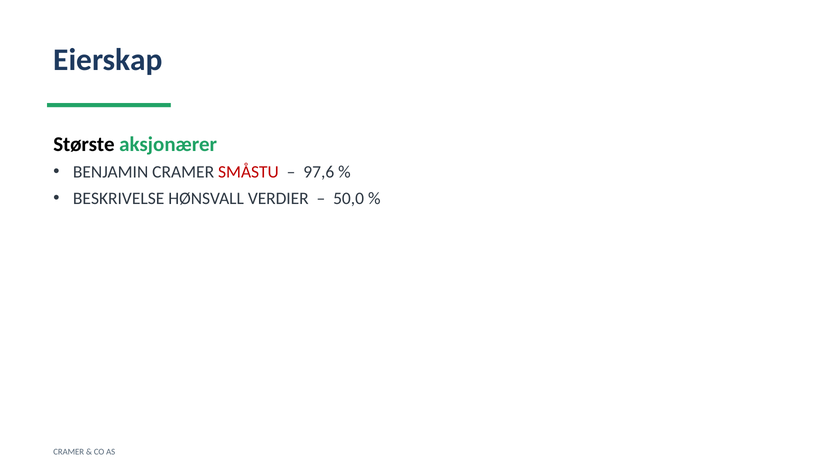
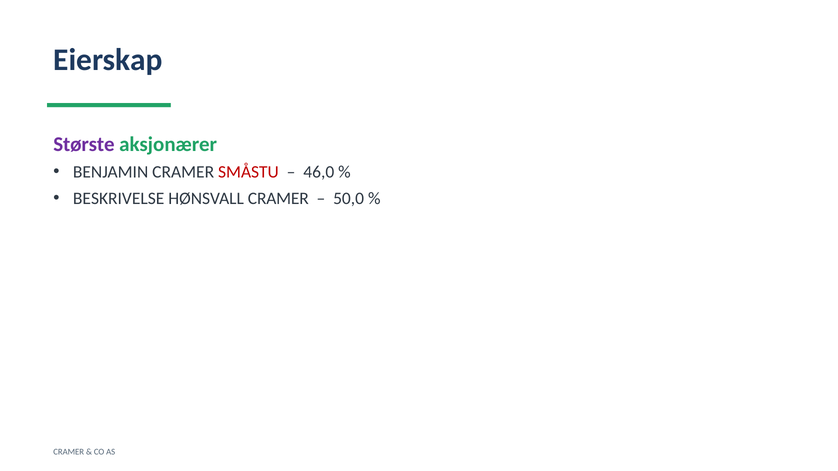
Største colour: black -> purple
97,6: 97,6 -> 46,0
HØNSVALL VERDIER: VERDIER -> CRAMER
